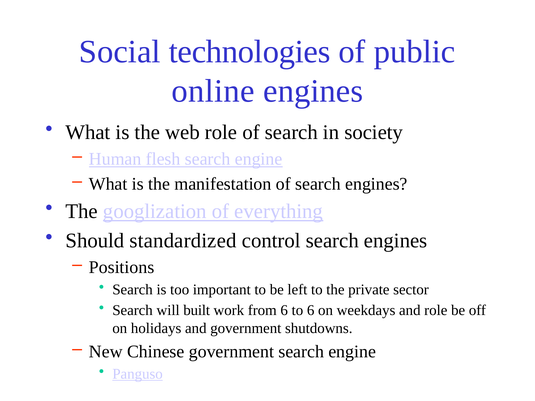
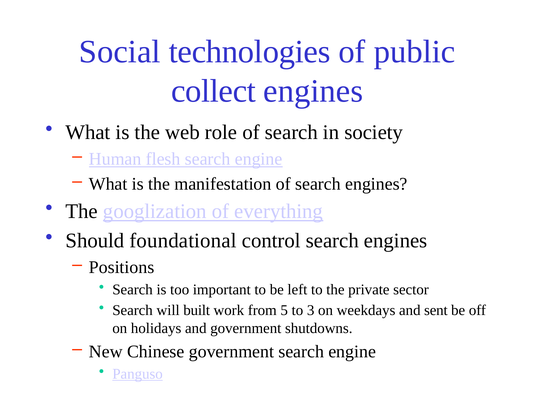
online: online -> collect
standardized: standardized -> foundational
from 6: 6 -> 5
to 6: 6 -> 3
and role: role -> sent
